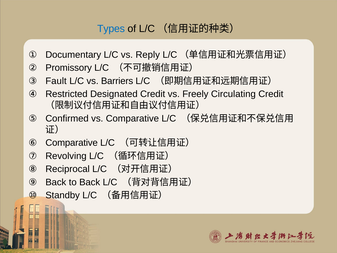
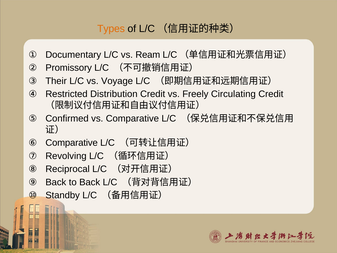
Types colour: blue -> orange
Reply: Reply -> Ream
Fault: Fault -> Their
Barriers: Barriers -> Voyage
Designated: Designated -> Distribution
